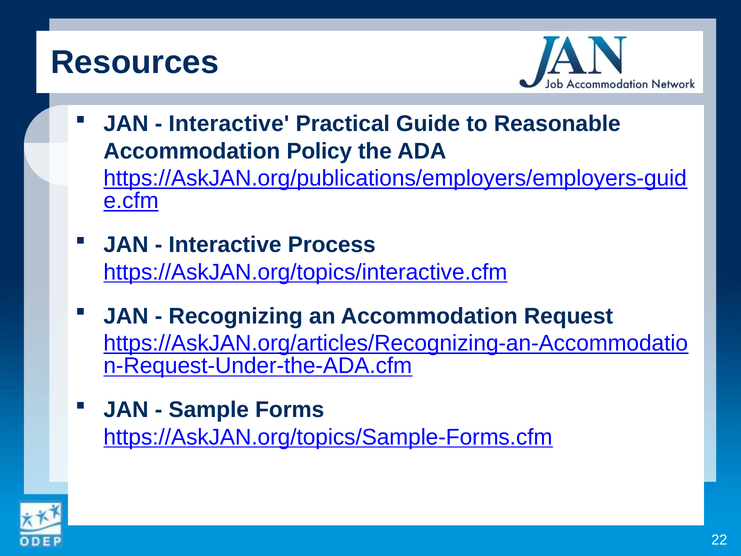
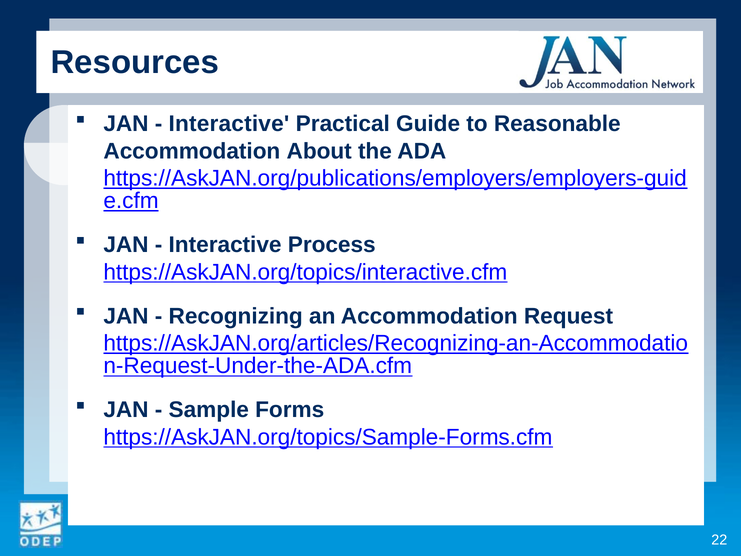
Policy: Policy -> About
